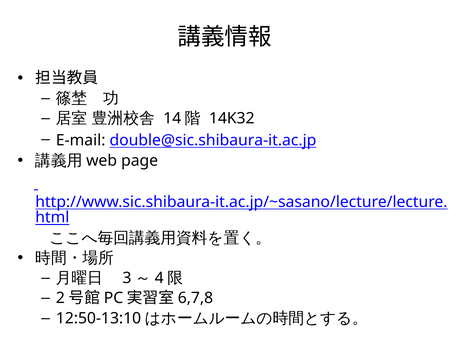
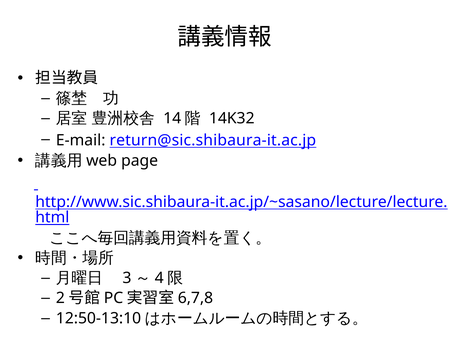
double@sic.shibaura-it.ac.jp: double@sic.shibaura-it.ac.jp -> return@sic.shibaura-it.ac.jp
